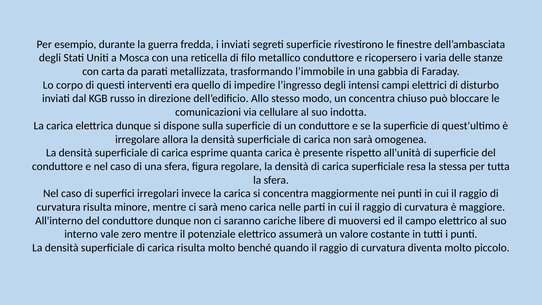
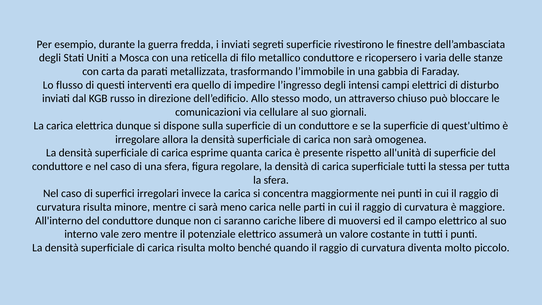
corpo: corpo -> flusso
un concentra: concentra -> attraverso
indotta: indotta -> giornali
superficiale resa: resa -> tutti
